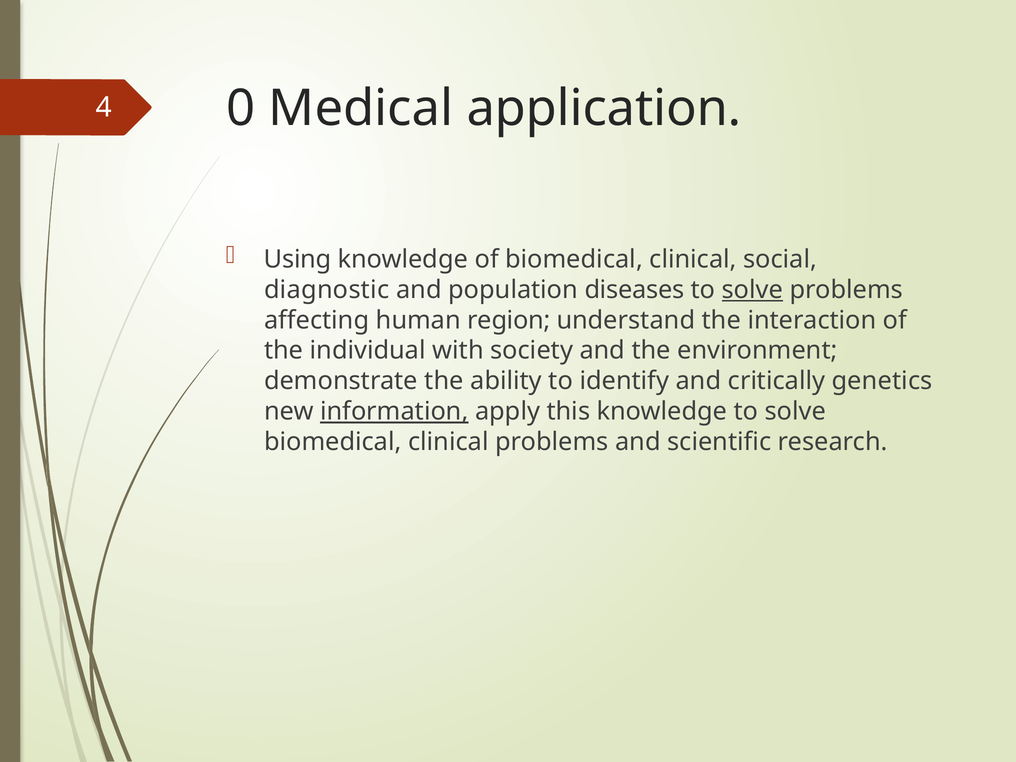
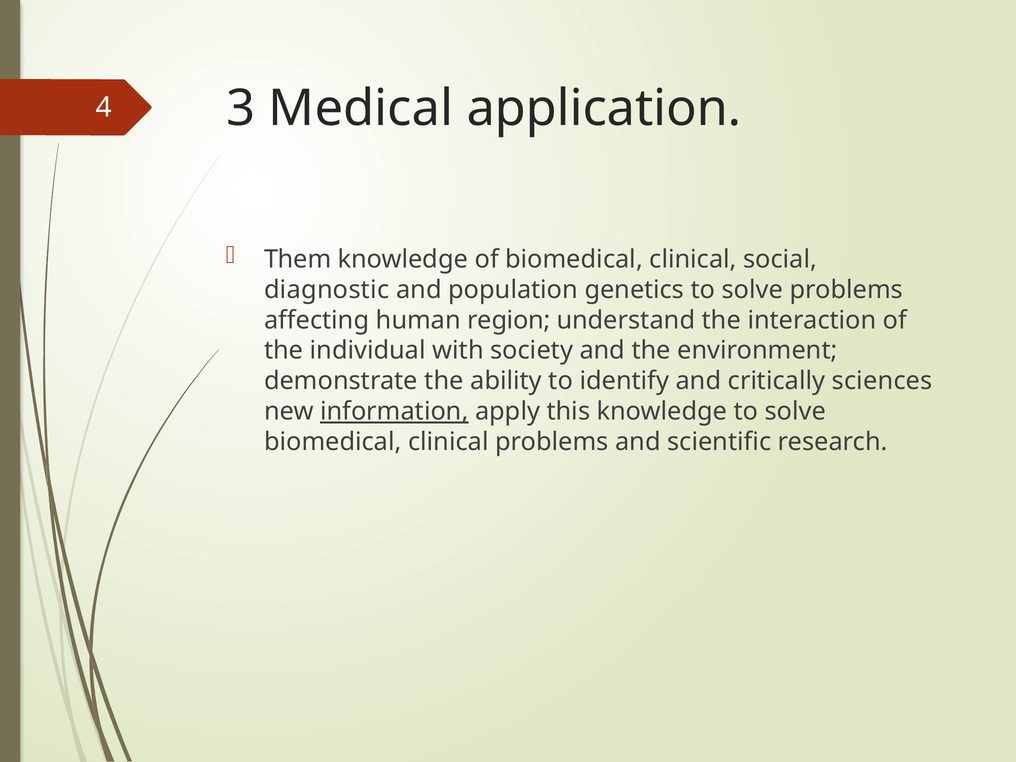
0: 0 -> 3
Using: Using -> Them
diseases: diseases -> genetics
solve at (752, 290) underline: present -> none
genetics: genetics -> sciences
